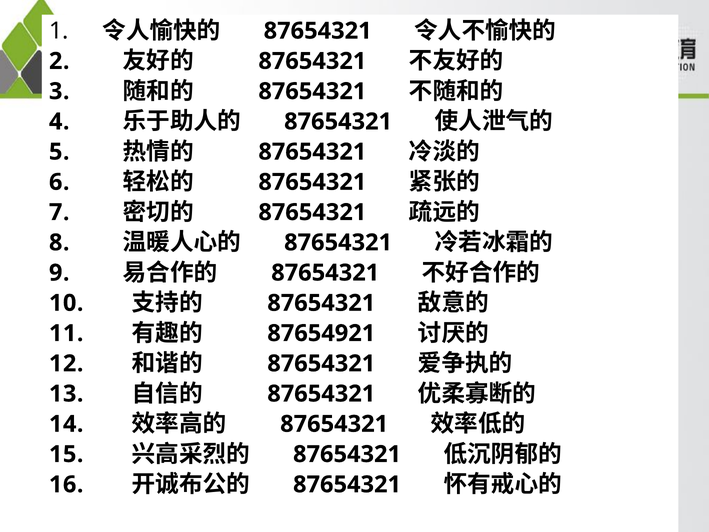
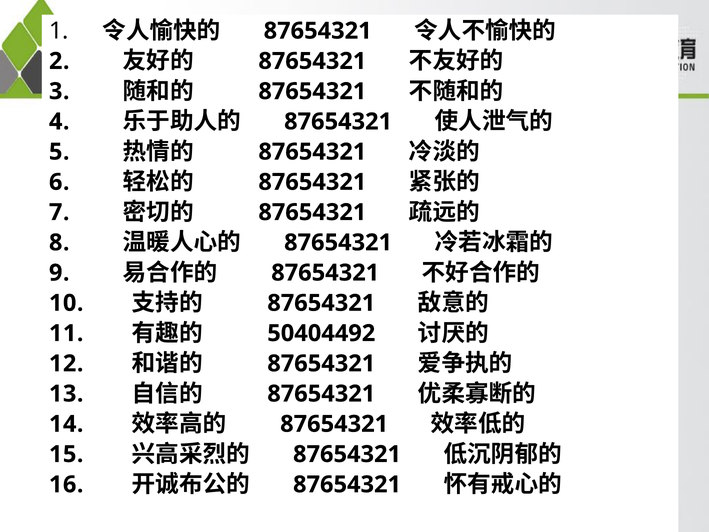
87654921: 87654921 -> 50404492
